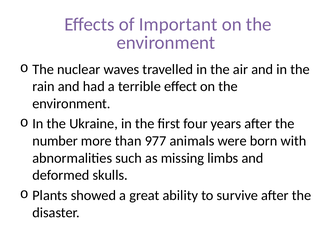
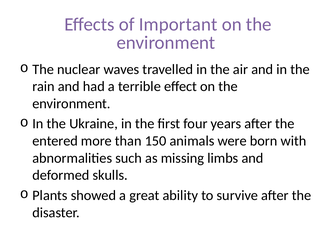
number: number -> entered
977: 977 -> 150
